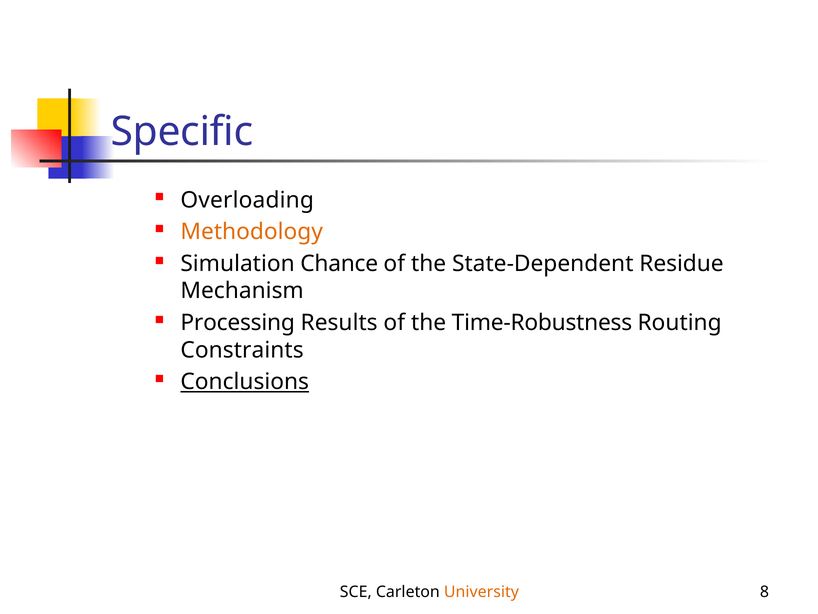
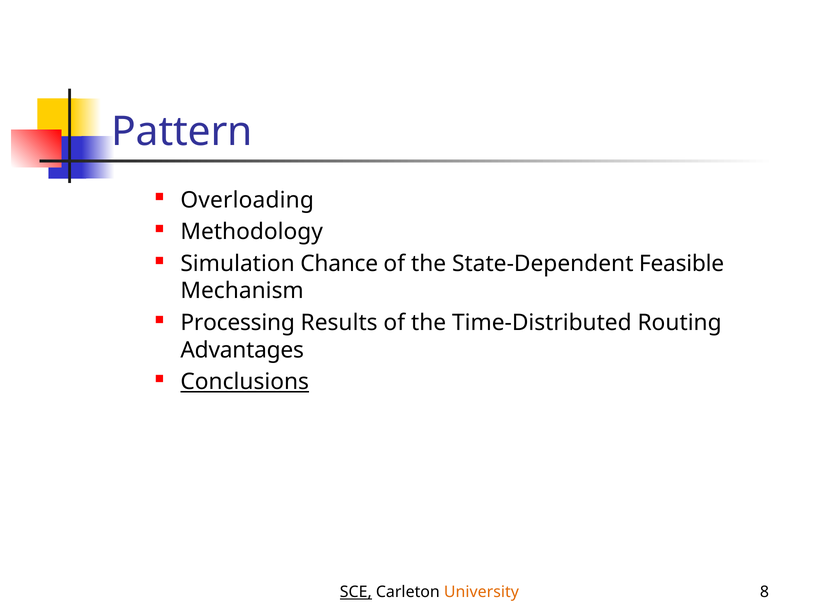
Specific: Specific -> Pattern
Methodology colour: orange -> black
Residue: Residue -> Feasible
Time-Robustness: Time-Robustness -> Time-Distributed
Constraints: Constraints -> Advantages
SCE underline: none -> present
